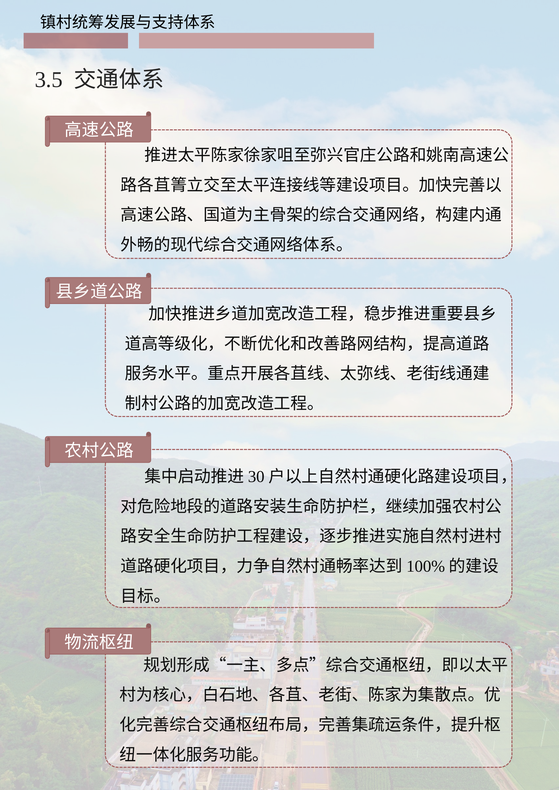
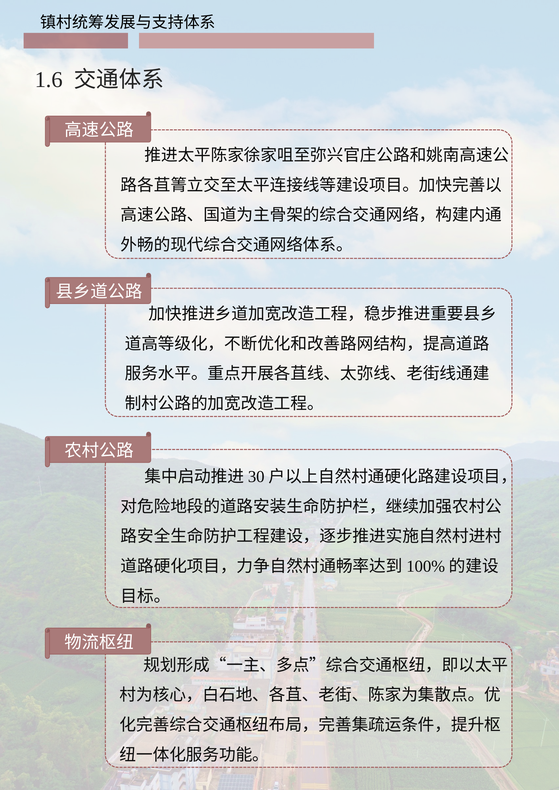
3.5: 3.5 -> 1.6
